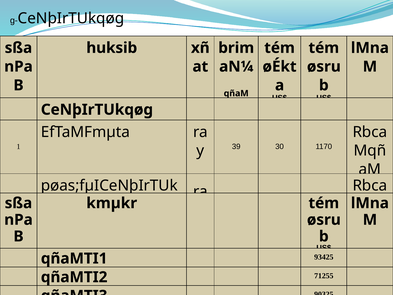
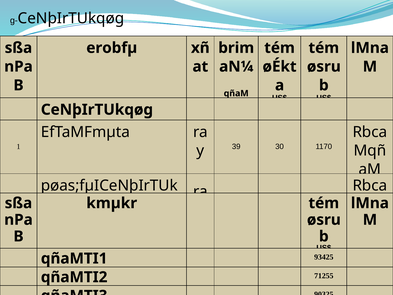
huksib: huksib -> erobfµ
